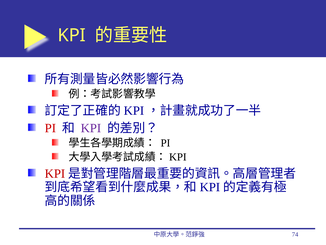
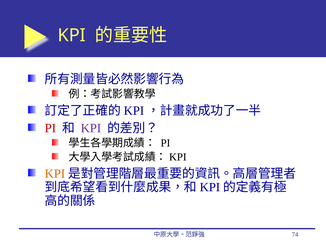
KPI at (55, 173) colour: red -> orange
